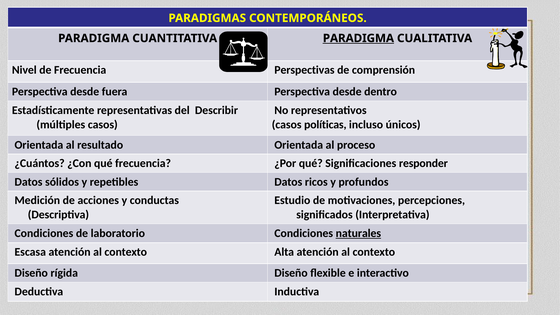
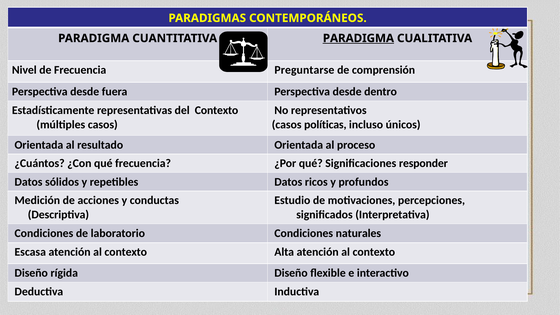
Perspectivas: Perspectivas -> Preguntarse
del Describir: Describir -> Contexto
naturales underline: present -> none
